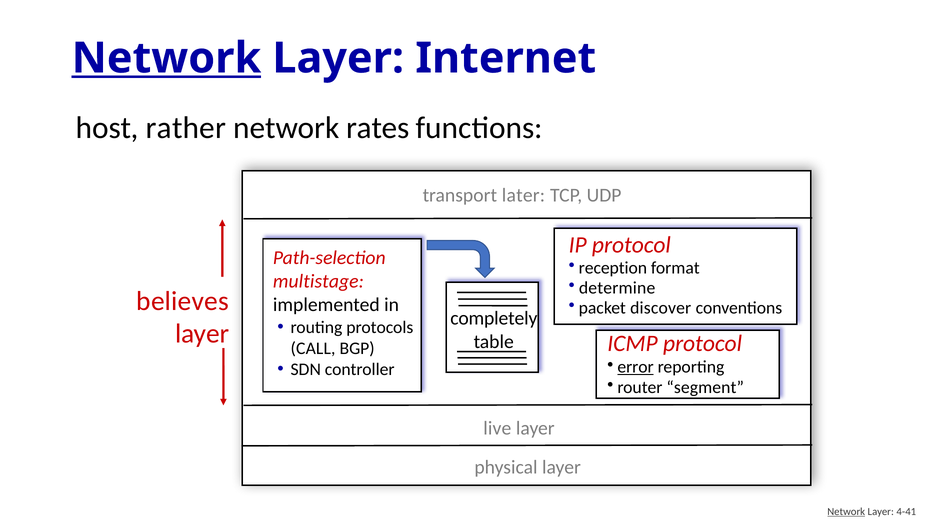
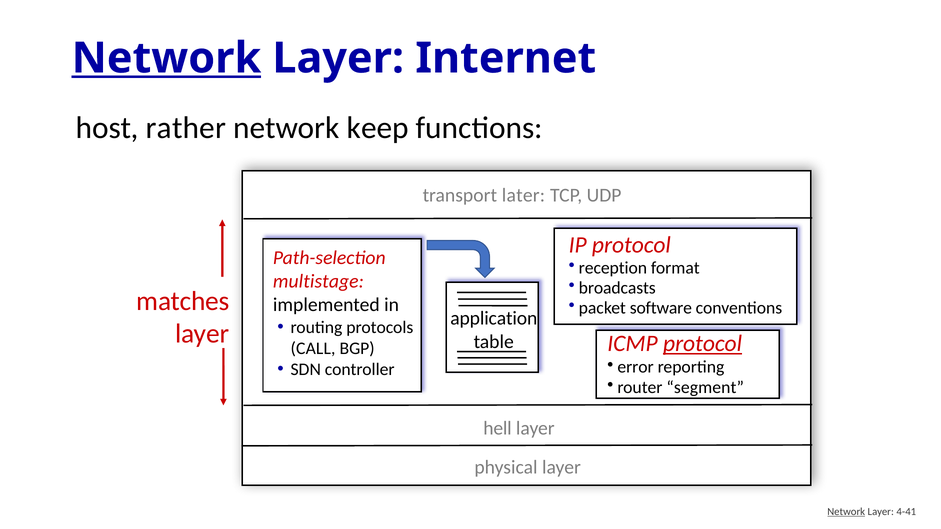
rates: rates -> keep
determine: determine -> broadcasts
believes: believes -> matches
discover: discover -> software
completely: completely -> application
protocol at (703, 344) underline: none -> present
error underline: present -> none
live: live -> hell
